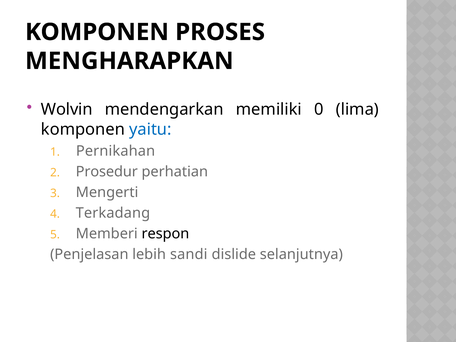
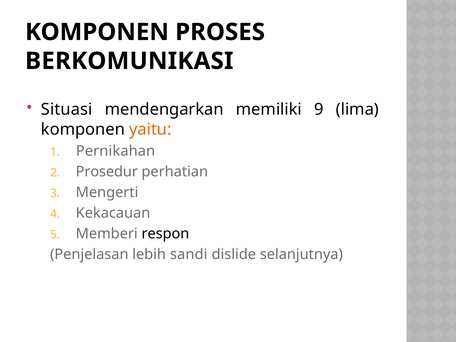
MENGHARAPKAN: MENGHARAPKAN -> BERKOMUNIKASI
Wolvin: Wolvin -> Situasi
0: 0 -> 9
yaitu colour: blue -> orange
Terkadang: Terkadang -> Kekacauan
